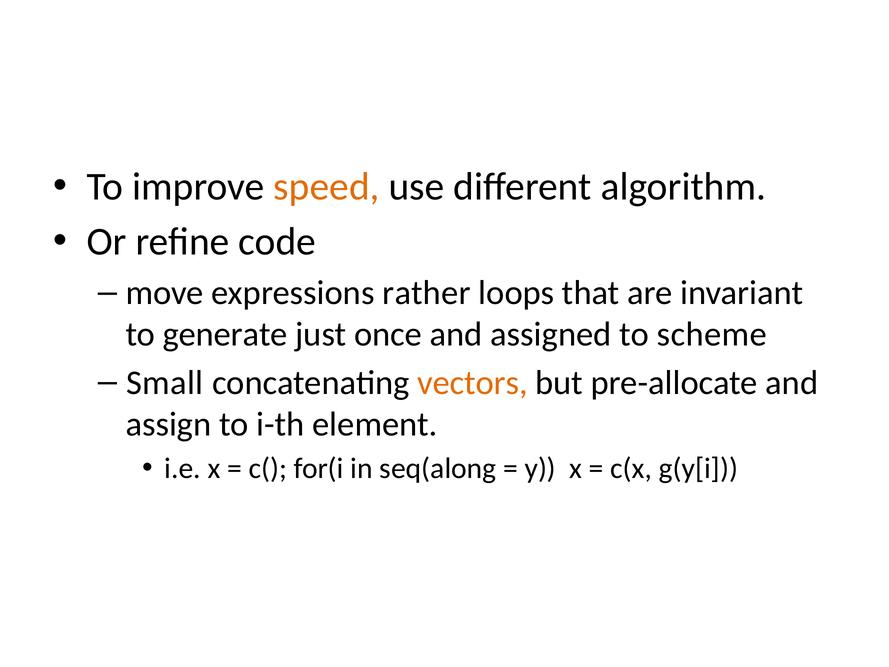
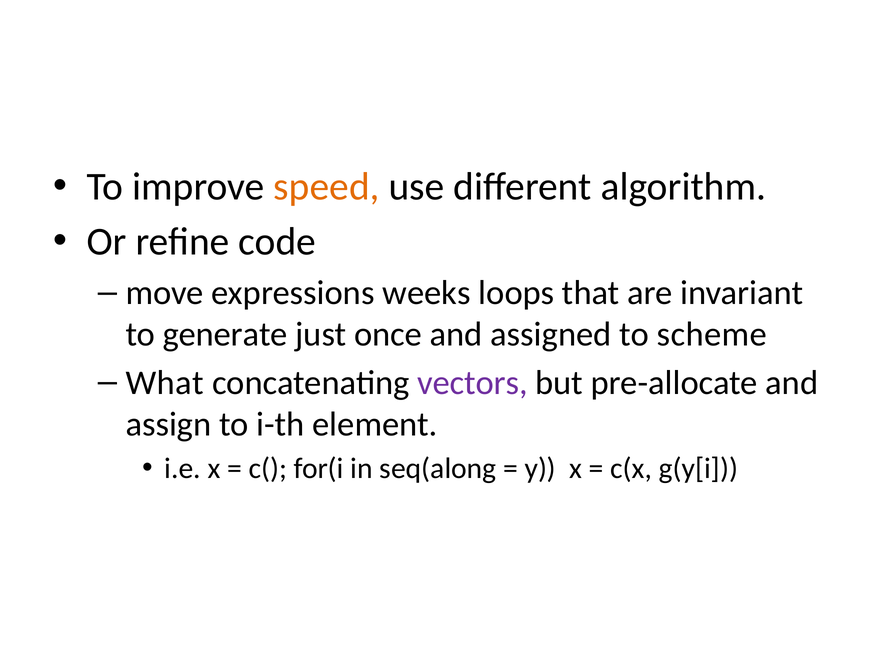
rather: rather -> weeks
Small: Small -> What
vectors colour: orange -> purple
